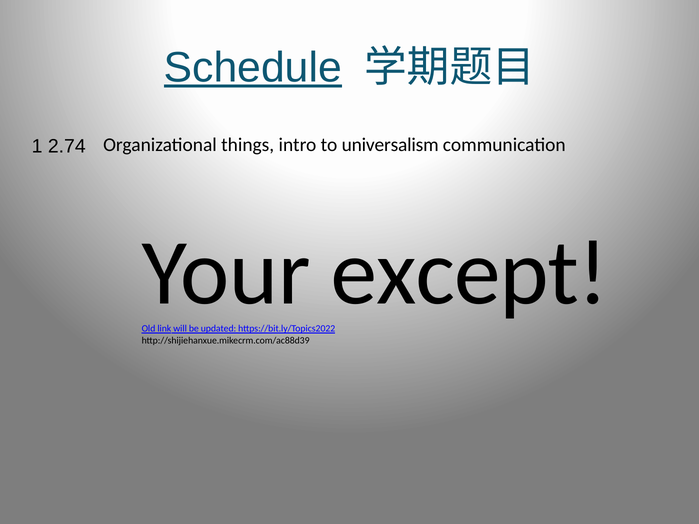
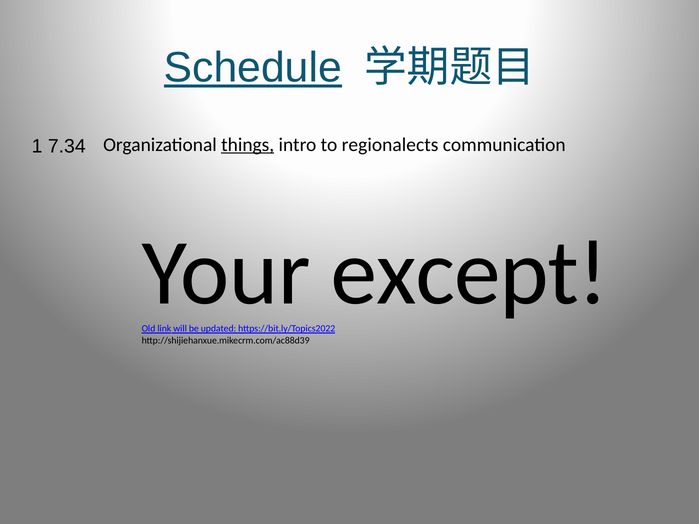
2.74: 2.74 -> 7.34
things underline: none -> present
universalism: universalism -> regionalects
